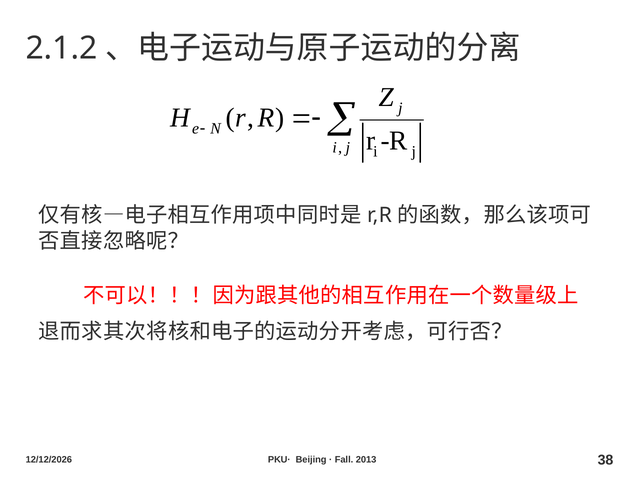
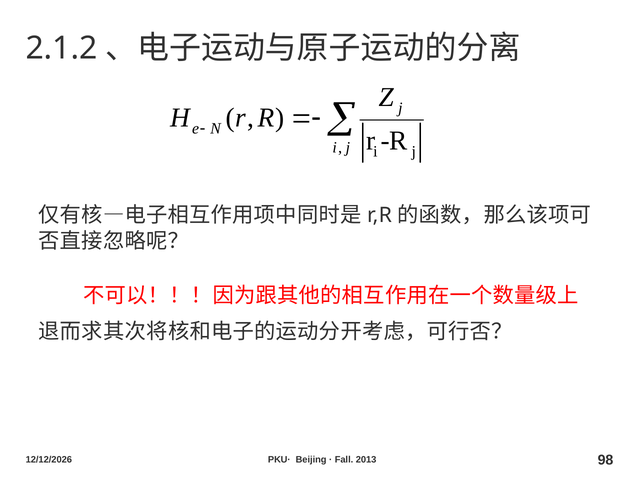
38: 38 -> 98
